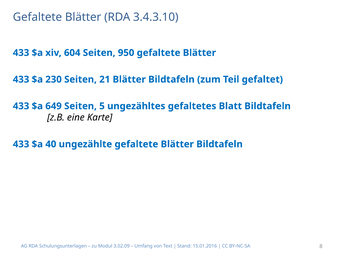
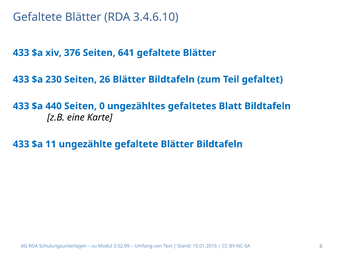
3.4.3.10: 3.4.3.10 -> 3.4.6.10
604: 604 -> 376
950: 950 -> 641
21: 21 -> 26
649: 649 -> 440
5: 5 -> 0
40: 40 -> 11
